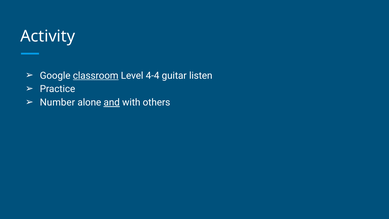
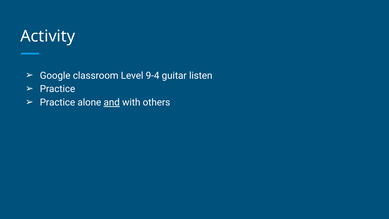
classroom underline: present -> none
4-4: 4-4 -> 9-4
Number at (57, 102): Number -> Practice
